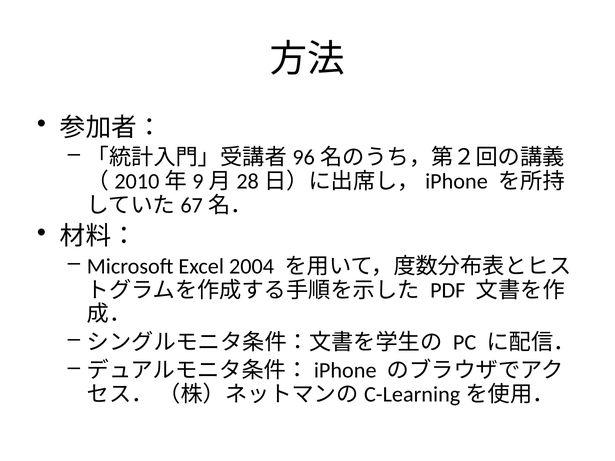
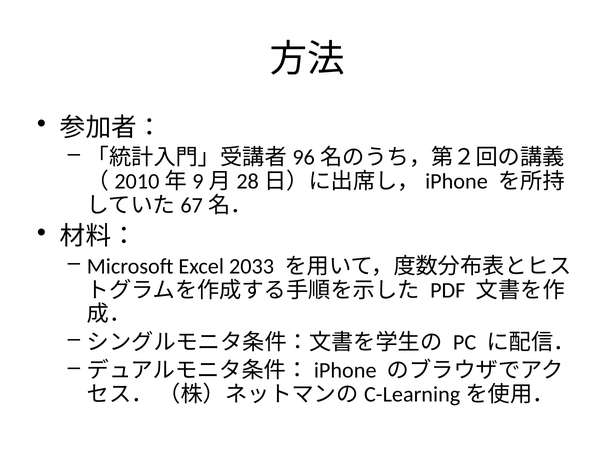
2004: 2004 -> 2033
